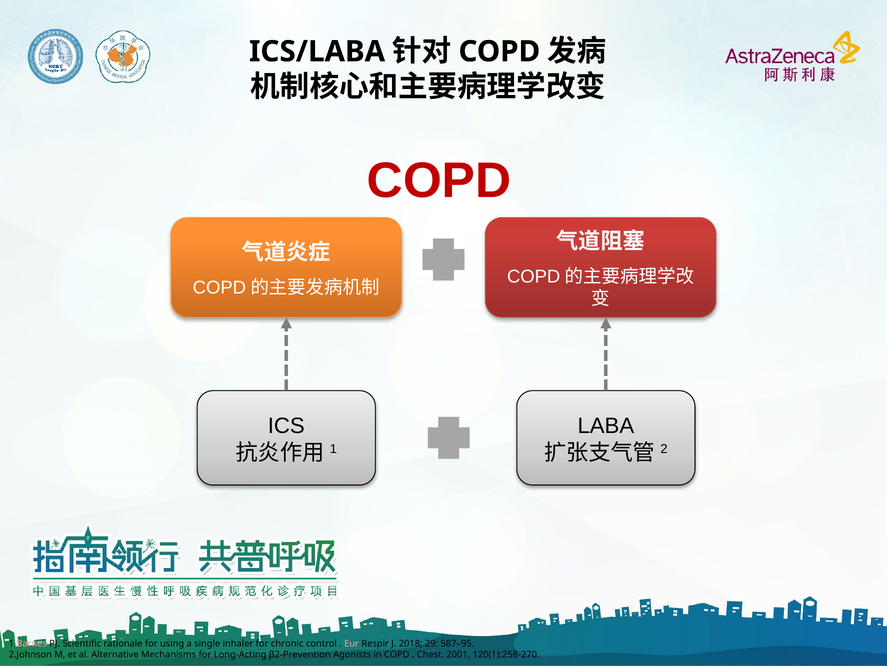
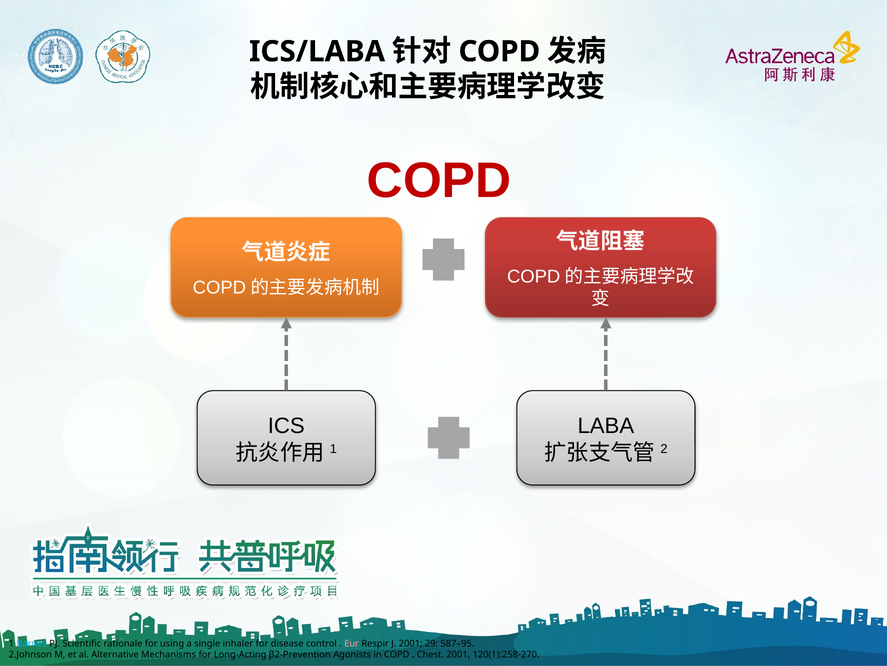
Barnes colour: pink -> light blue
chronic: chronic -> disease
J 2018: 2018 -> 2001
